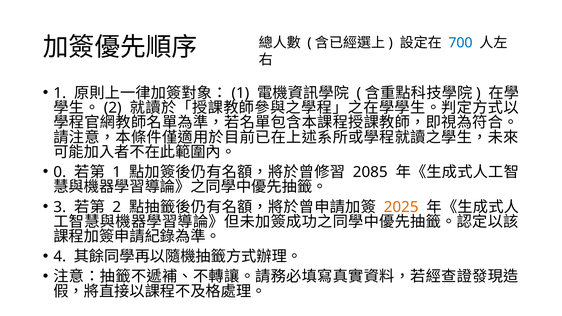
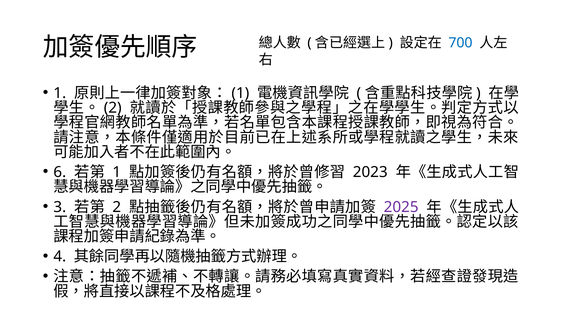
0: 0 -> 6
2085: 2085 -> 2023
2025 colour: orange -> purple
